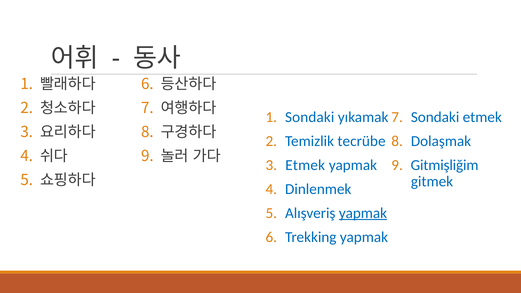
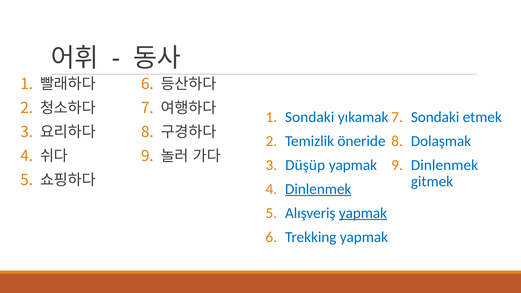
tecrübe: tecrübe -> öneride
Etmek at (305, 165): Etmek -> Düşüp
Gitmişliğim at (445, 165): Gitmişliğim -> Dinlenmek
Dinlenmek at (318, 189) underline: none -> present
